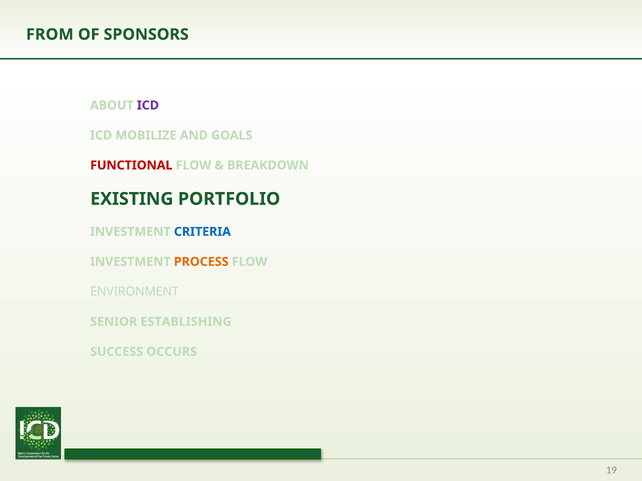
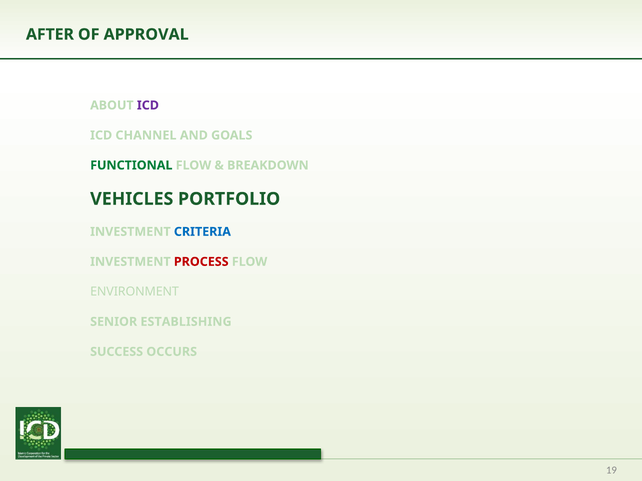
FROM: FROM -> AFTER
SPONSORS: SPONSORS -> APPROVAL
MOBILIZE: MOBILIZE -> CHANNEL
FUNCTIONAL colour: red -> green
EXISTING: EXISTING -> VEHICLES
PROCESS colour: orange -> red
